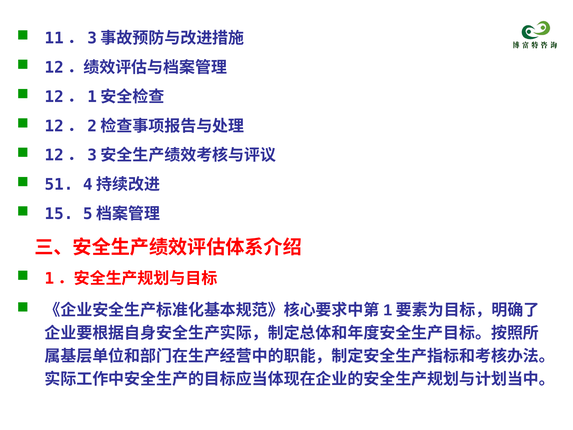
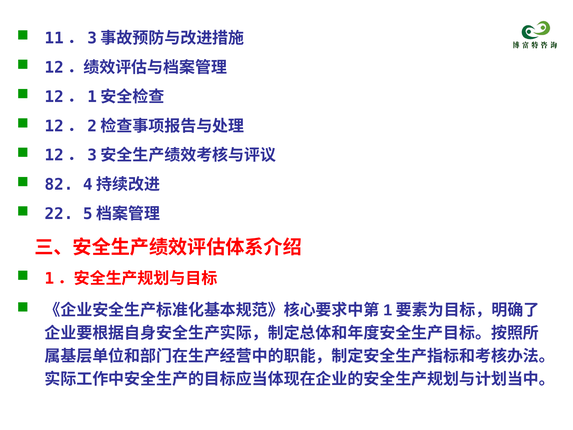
51: 51 -> 82
15: 15 -> 22
